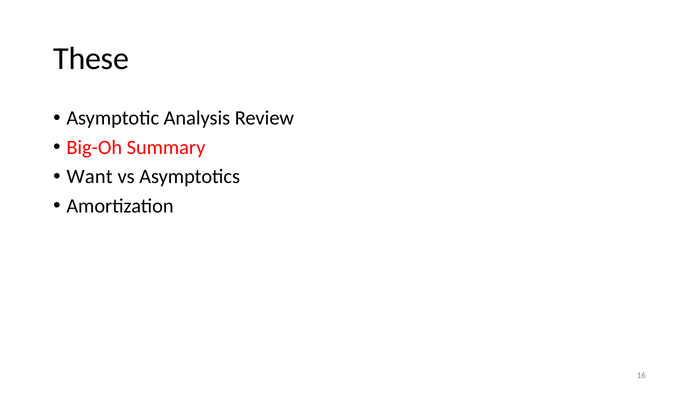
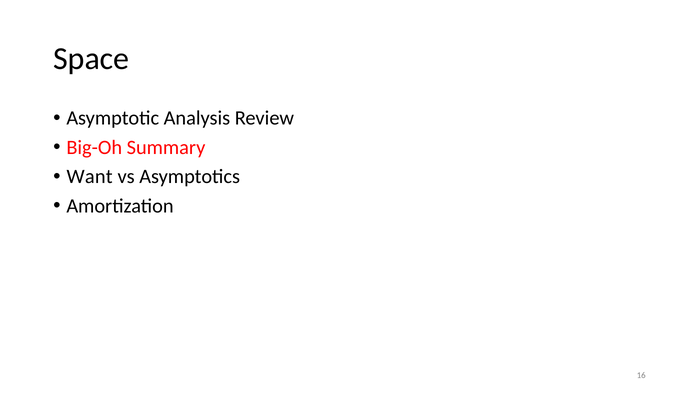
These: These -> Space
